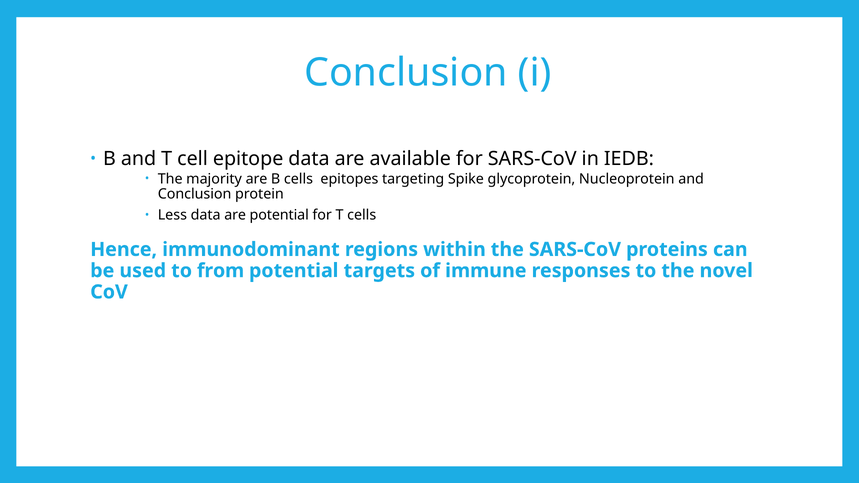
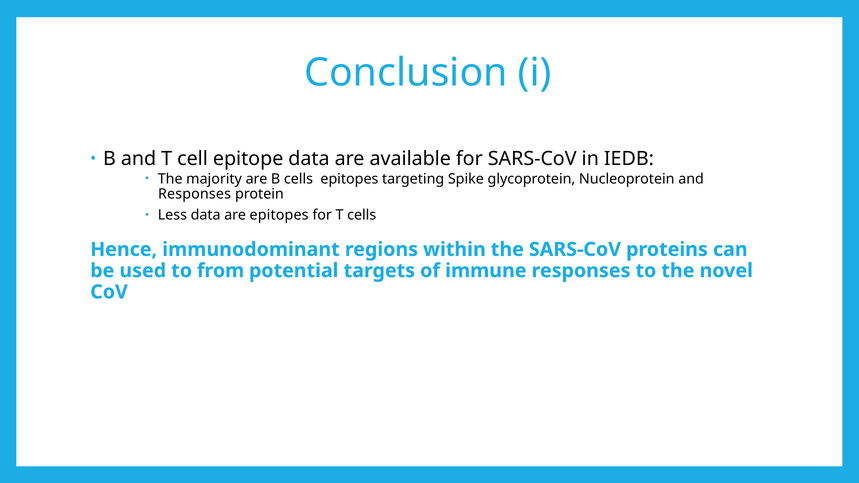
Conclusion at (195, 194): Conclusion -> Responses
are potential: potential -> epitopes
